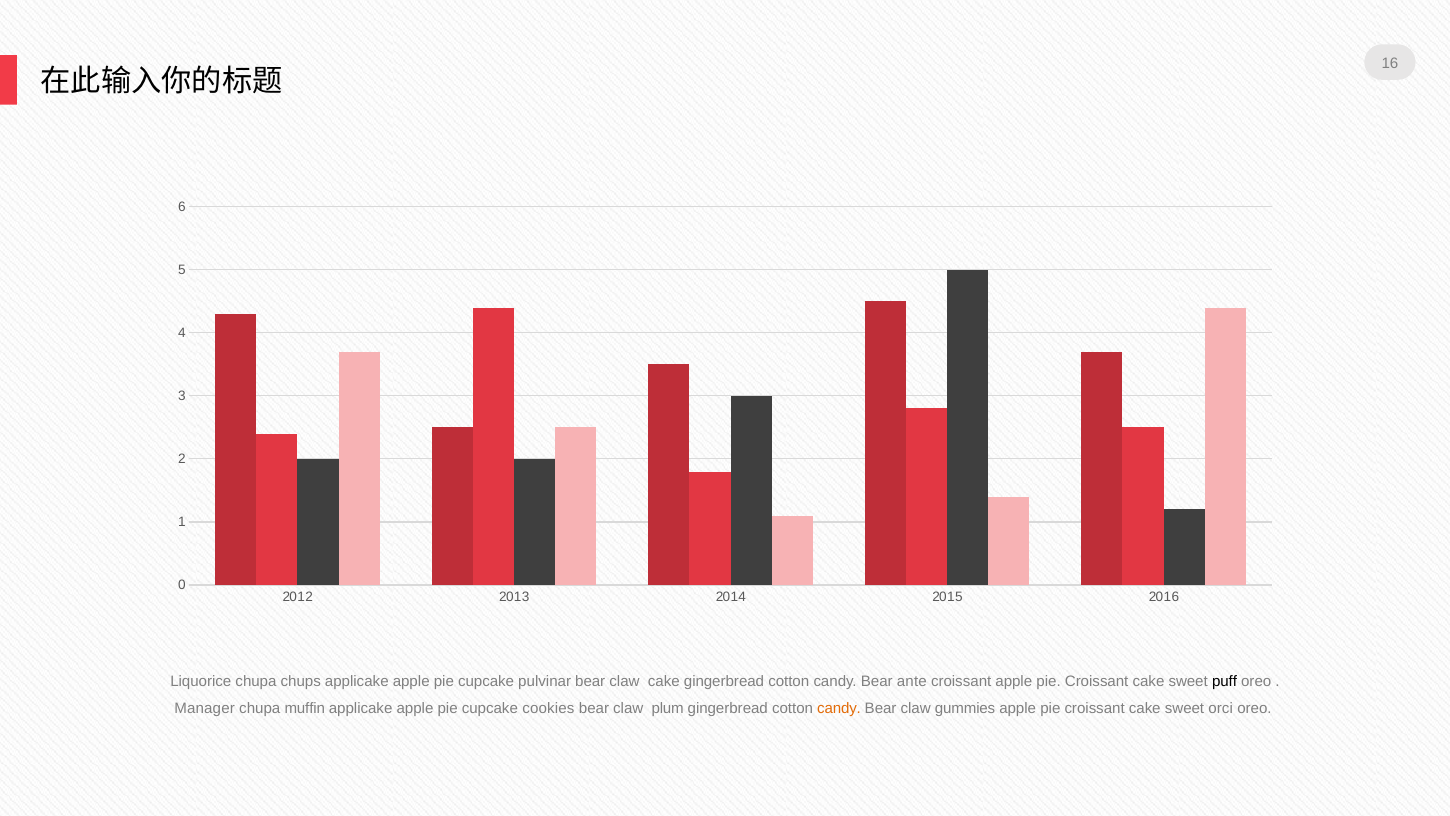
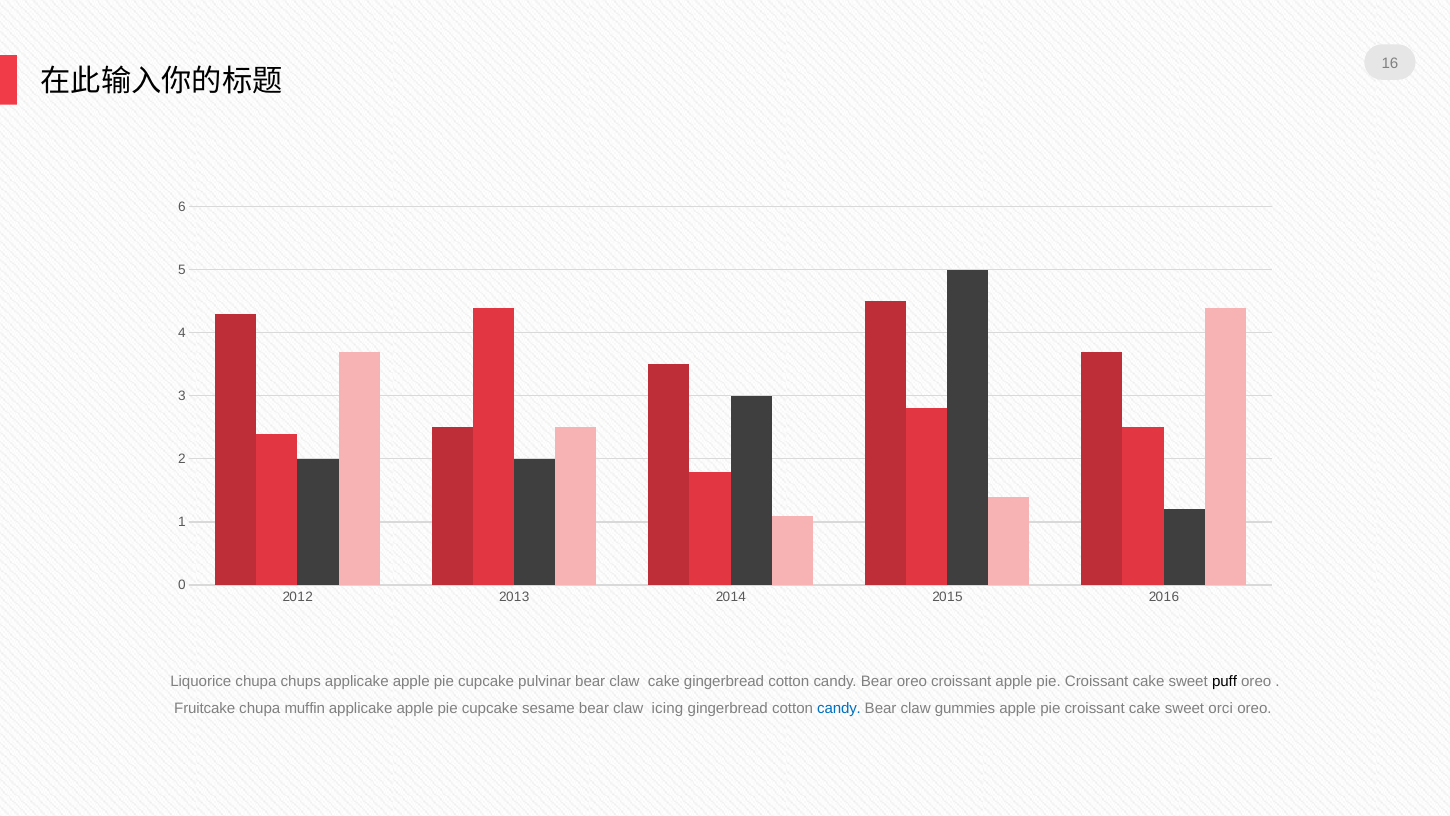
Bear ante: ante -> oreo
Manager: Manager -> Fruitcake
cookies: cookies -> sesame
plum: plum -> icing
candy at (839, 708) colour: orange -> blue
